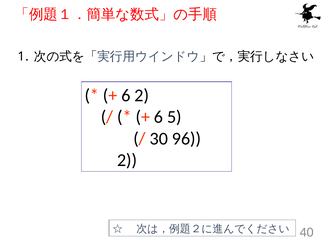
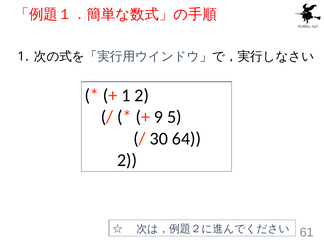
6 at (126, 95): 6 -> 1
6 at (159, 117): 6 -> 9
96: 96 -> 64
40: 40 -> 61
